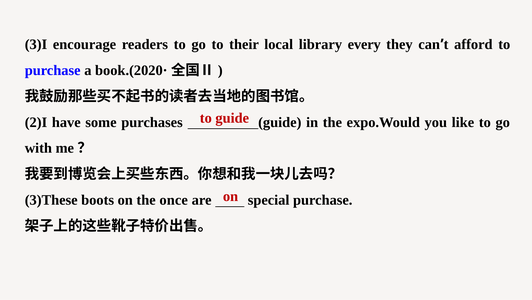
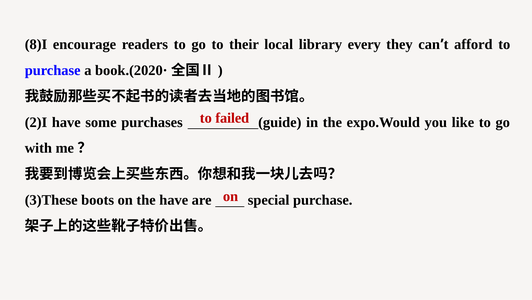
3)I: 3)I -> 8)I
to guide: guide -> failed
the once: once -> have
